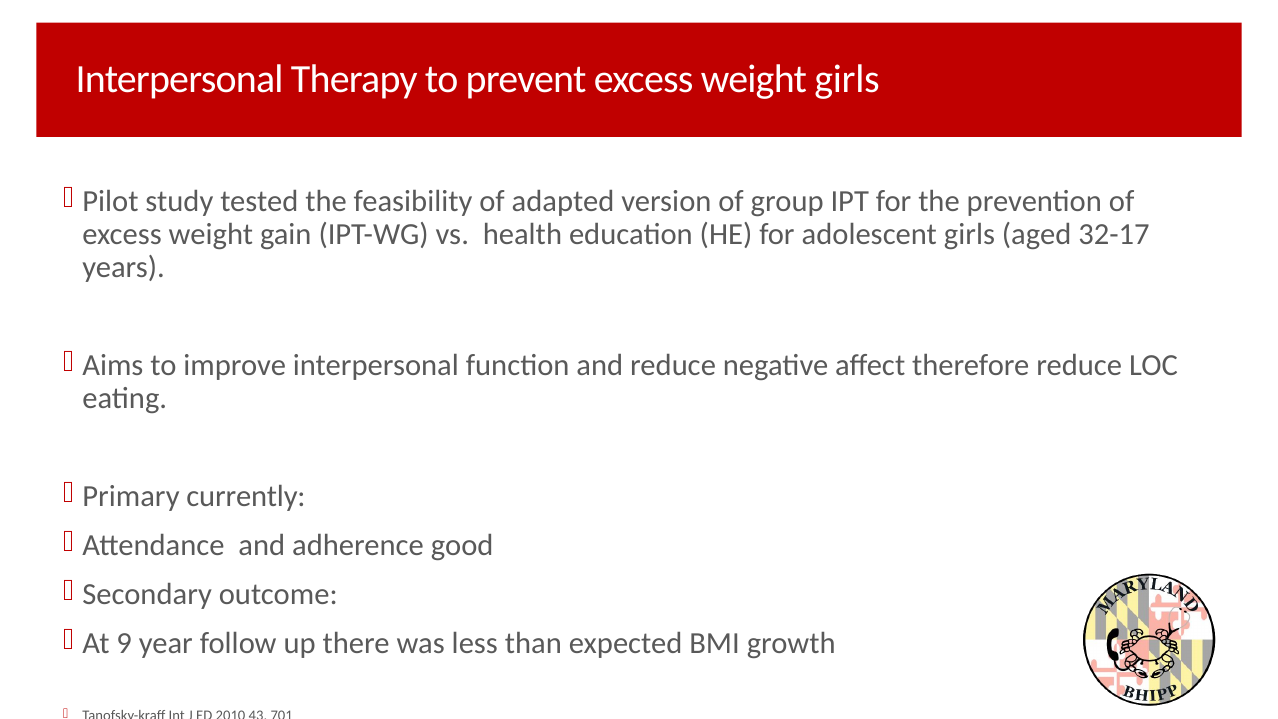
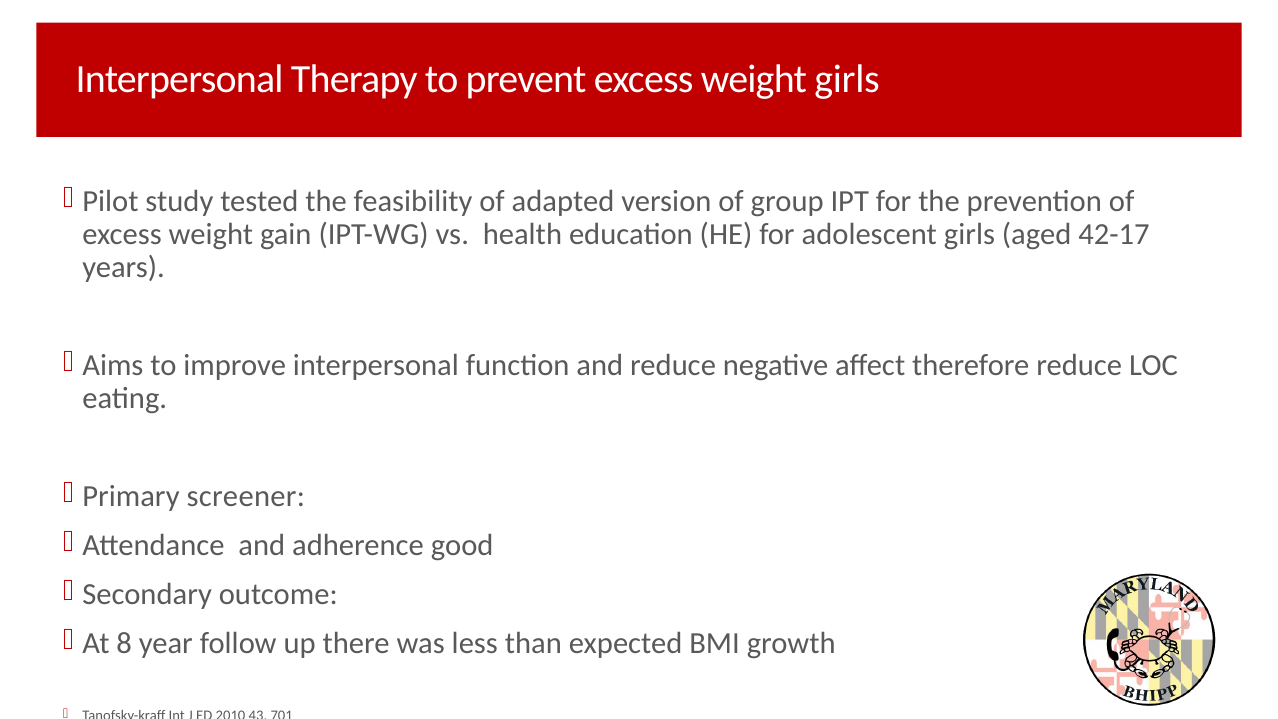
32-17: 32-17 -> 42-17
currently: currently -> screener
9: 9 -> 8
